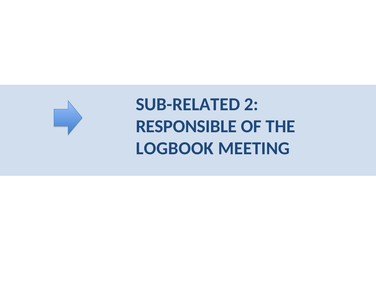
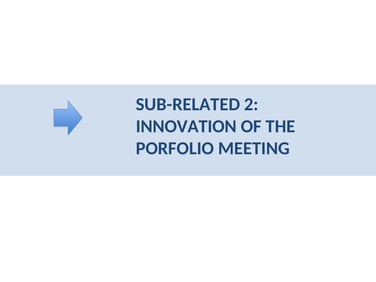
RESPONSIBLE: RESPONSIBLE -> INNOVATION
LOGBOOK: LOGBOOK -> PORFOLIO
